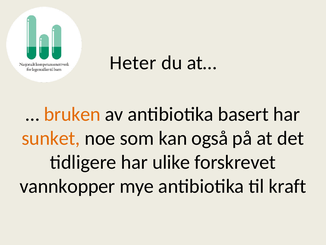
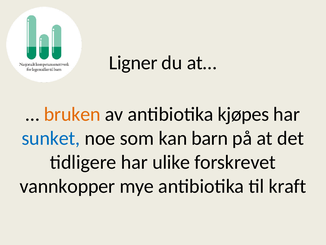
Heter: Heter -> Ligner
basert: basert -> kjøpes
sunket colour: orange -> blue
også: også -> barn
